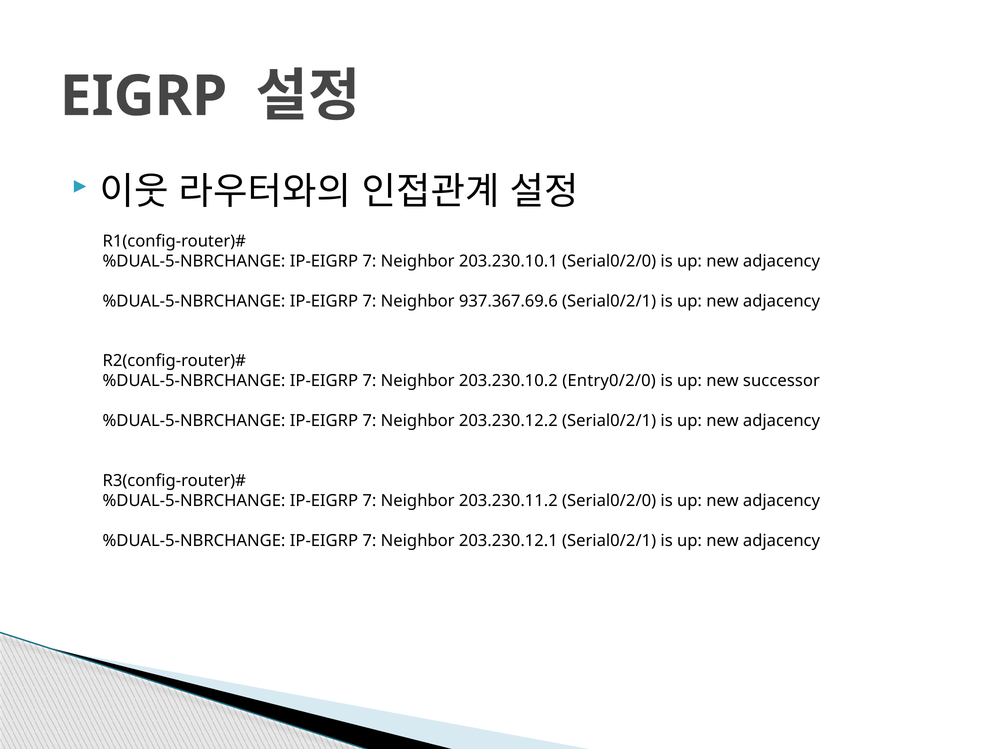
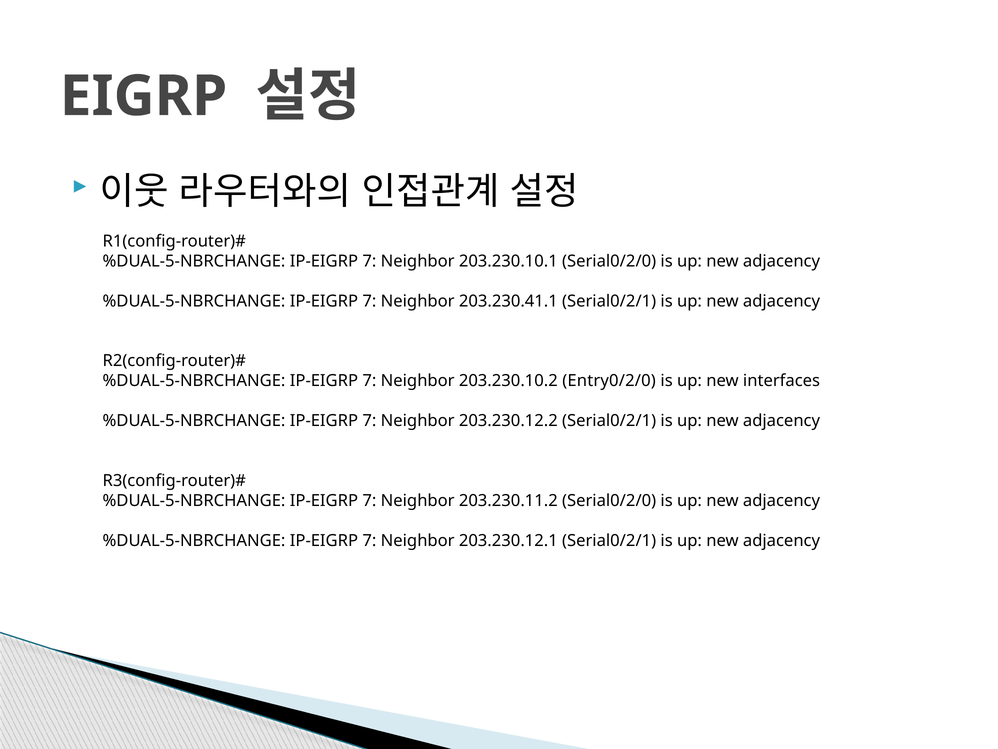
937.367.69.6: 937.367.69.6 -> 203.230.41.1
successor: successor -> interfaces
